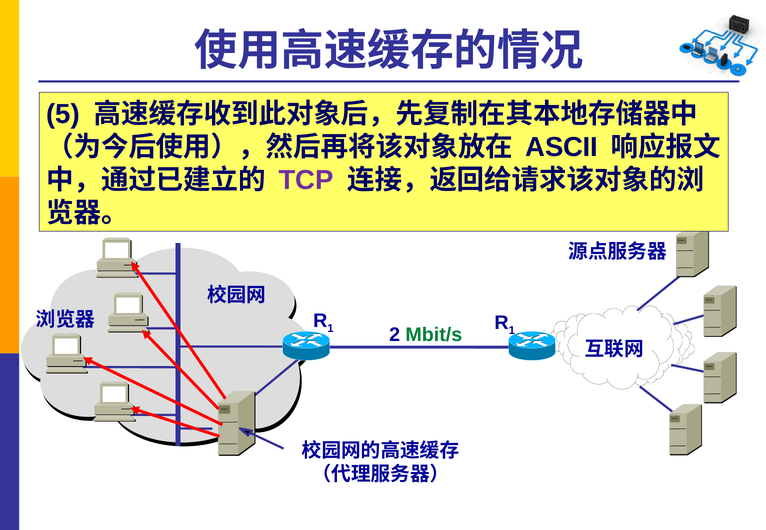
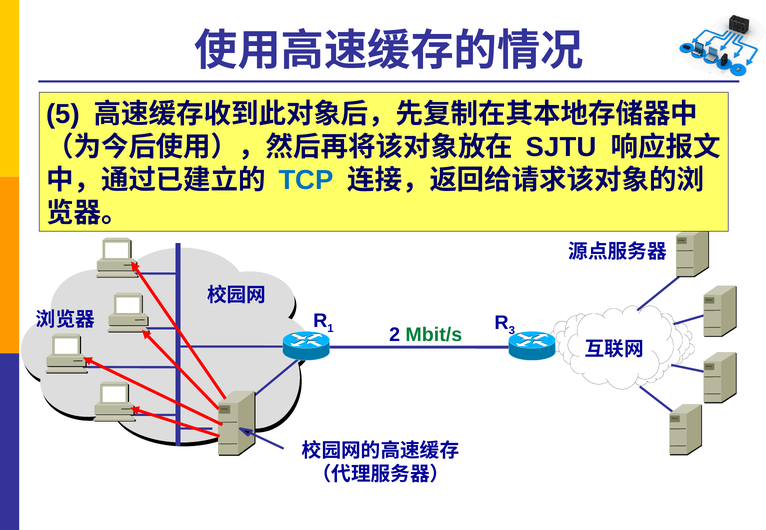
ASCII: ASCII -> SJTU
TCP colour: purple -> blue
1 at (512, 331): 1 -> 3
